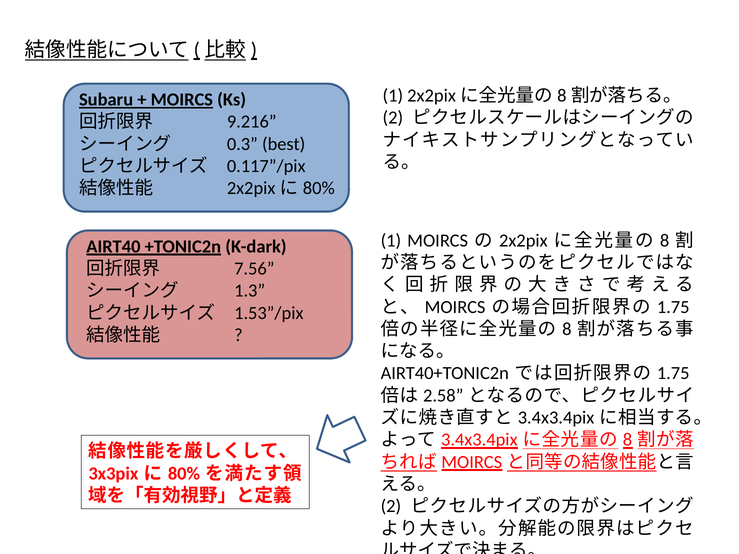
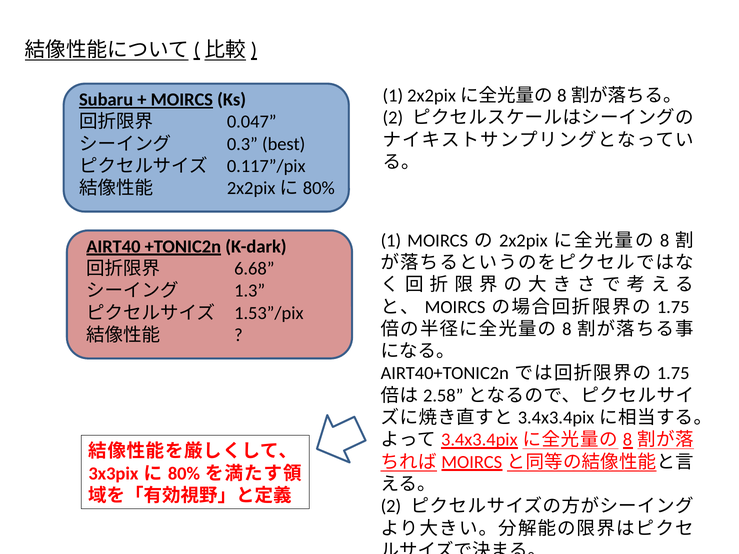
9.216: 9.216 -> 0.047
7.56: 7.56 -> 6.68
